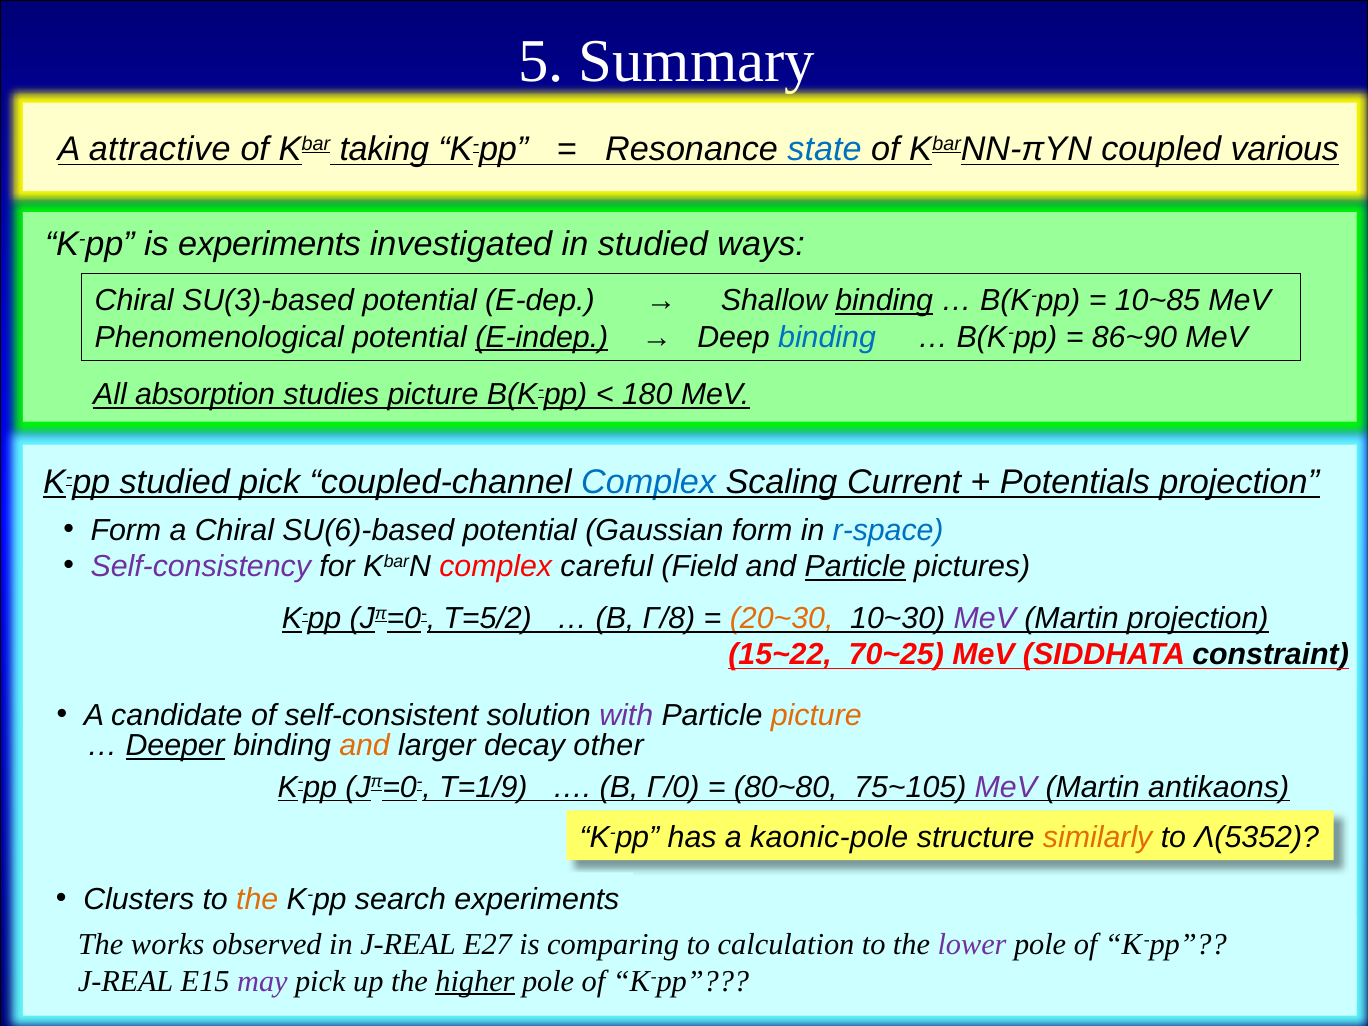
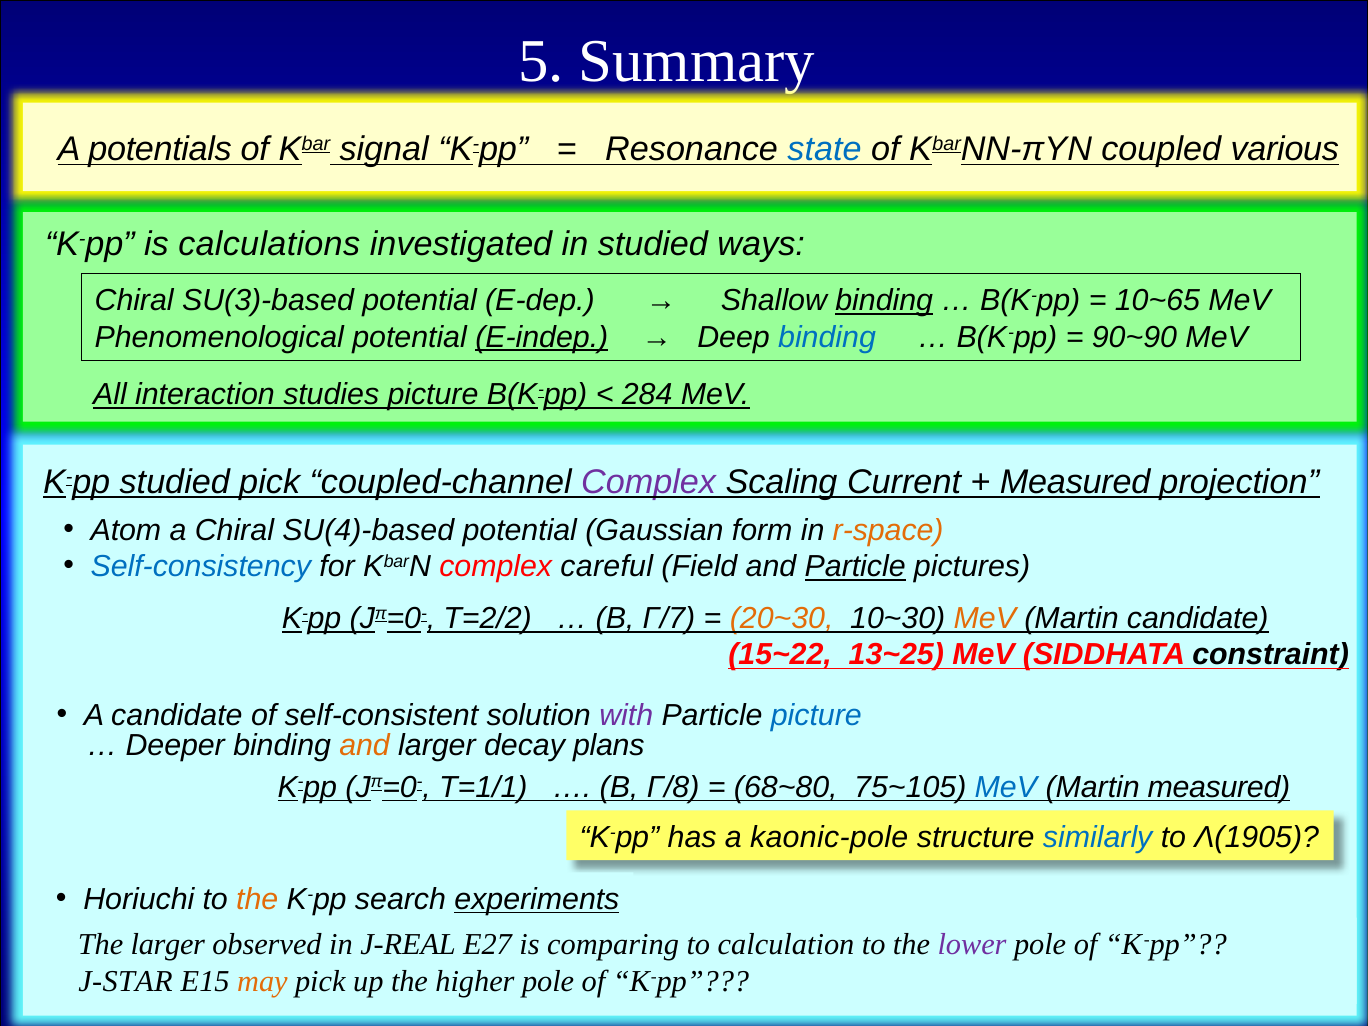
attractive: attractive -> potentials
taking: taking -> signal
is experiments: experiments -> calculations
10~85: 10~85 -> 10~65
86~90: 86~90 -> 90~90
absorption: absorption -> interaction
180: 180 -> 284
Complex at (649, 482) colour: blue -> purple
Potentials at (1075, 482): Potentials -> Measured
Form at (126, 530): Form -> Atom
SU(6)-based: SU(6)-based -> SU(4)-based
r-space colour: blue -> orange
Self-consistency colour: purple -> blue
T=5/2: T=5/2 -> T=2/2
Γ/8: Γ/8 -> Γ/7
MeV at (985, 618) colour: purple -> orange
Martin projection: projection -> candidate
70~25: 70~25 -> 13~25
picture at (816, 716) colour: orange -> blue
Deeper underline: present -> none
other: other -> plans
T=1/9: T=1/9 -> T=1/1
Γ/0: Γ/0 -> Γ/8
80~80: 80~80 -> 68~80
MeV at (1006, 787) colour: purple -> blue
Martin antikaons: antikaons -> measured
similarly colour: orange -> blue
Λ(5352: Λ(5352 -> Λ(1905
Clusters: Clusters -> Horiuchi
experiments at (537, 899) underline: none -> present
The works: works -> larger
J-REAL at (126, 981): J-REAL -> J-STAR
may colour: purple -> orange
higher underline: present -> none
